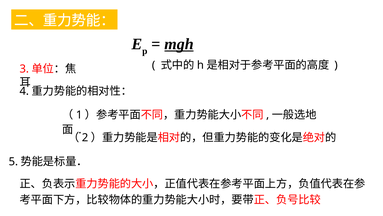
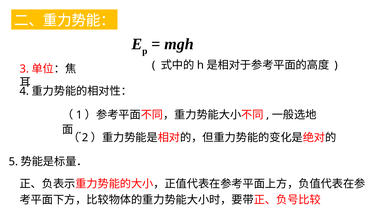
mgh underline: present -> none
